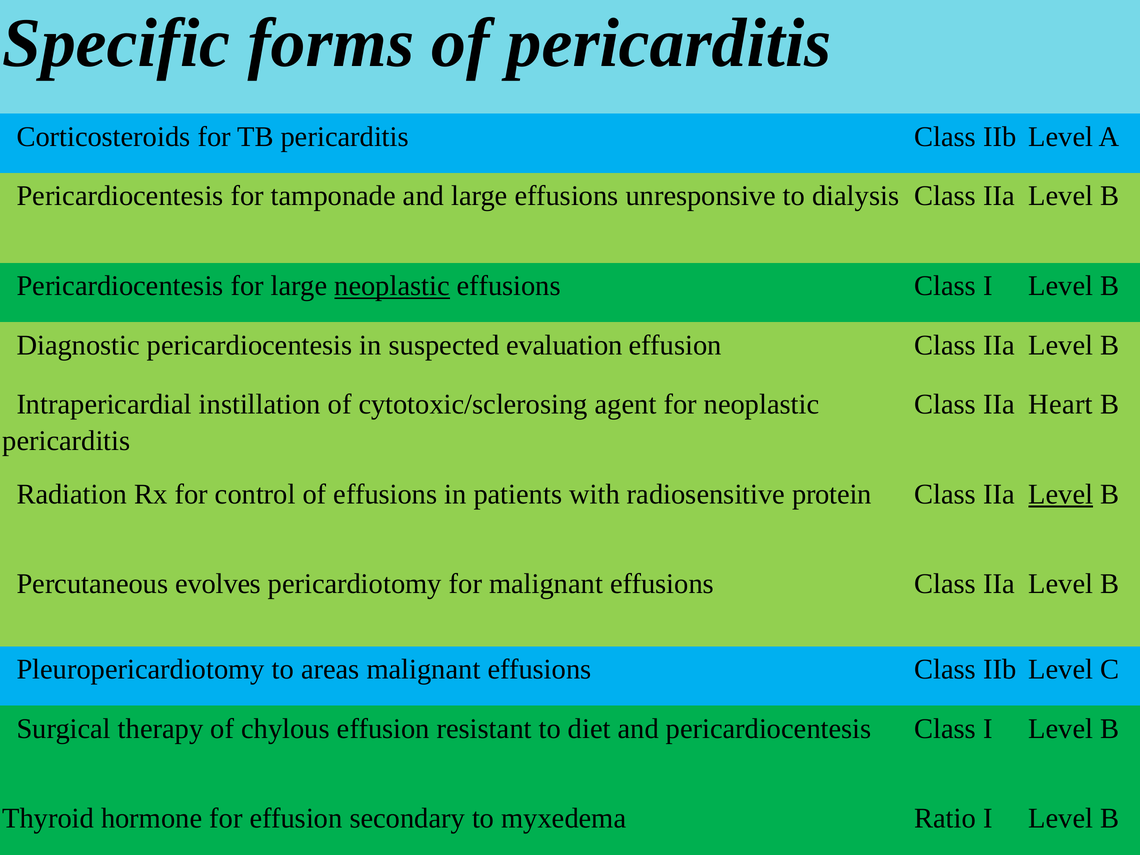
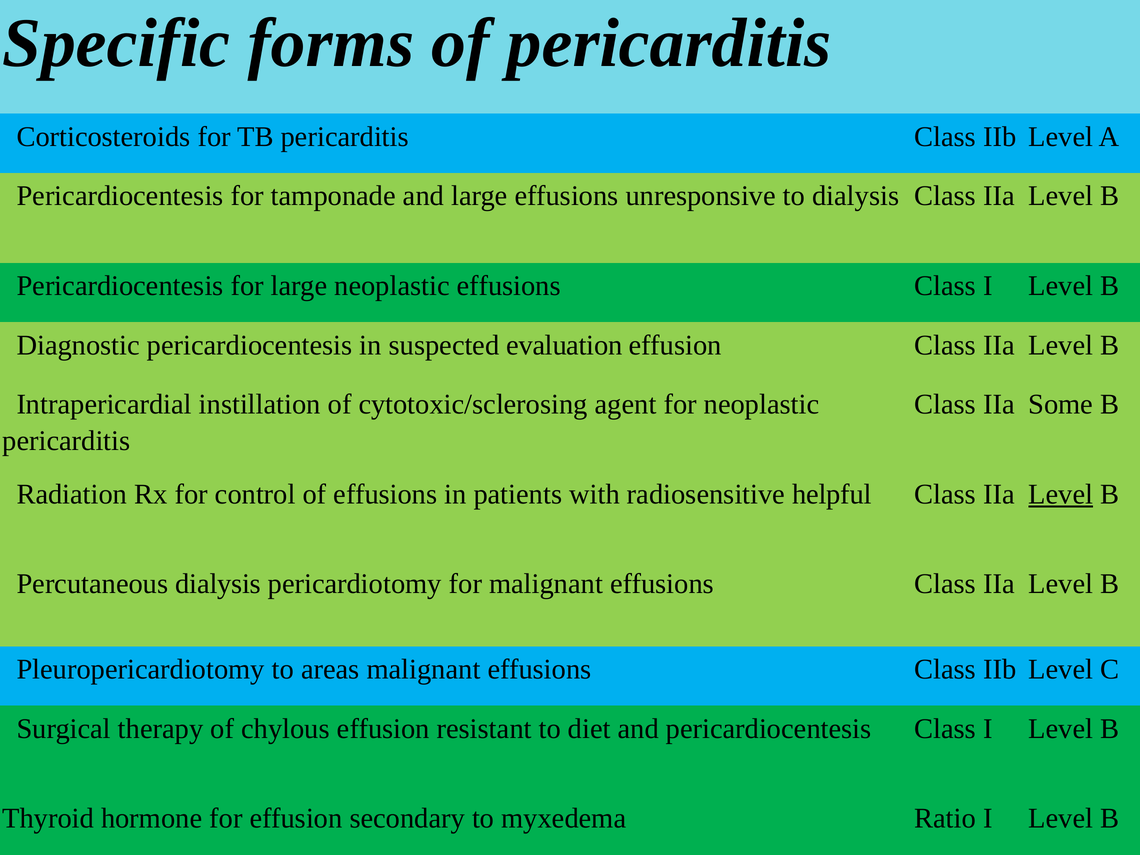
neoplastic at (392, 286) underline: present -> none
Heart: Heart -> Some
protein: protein -> helpful
Percutaneous evolves: evolves -> dialysis
